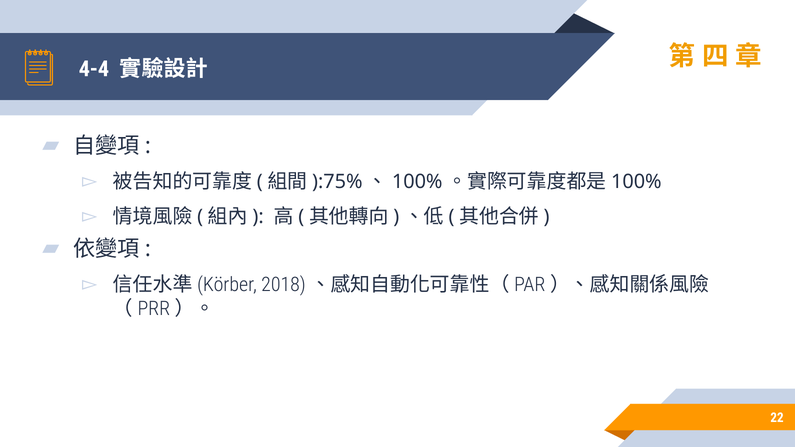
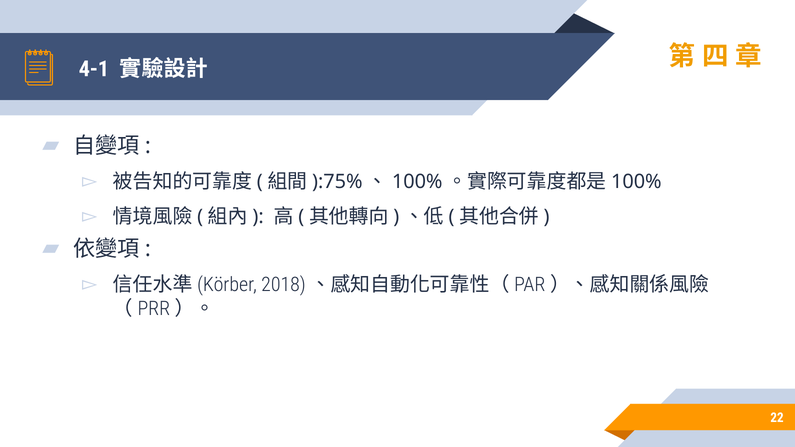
4-4: 4-4 -> 4-1
